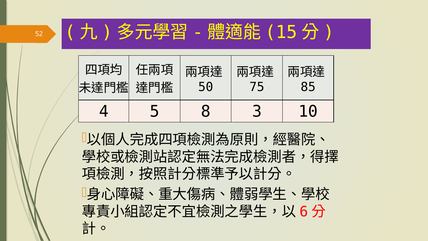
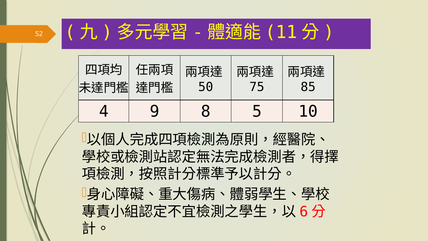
15: 15 -> 11
5: 5 -> 9
3: 3 -> 5
